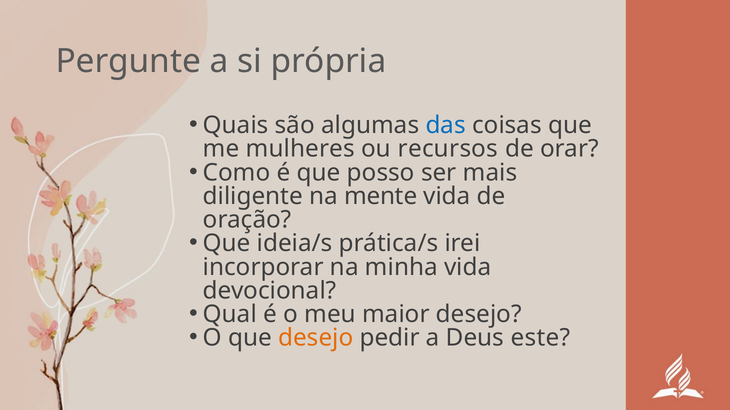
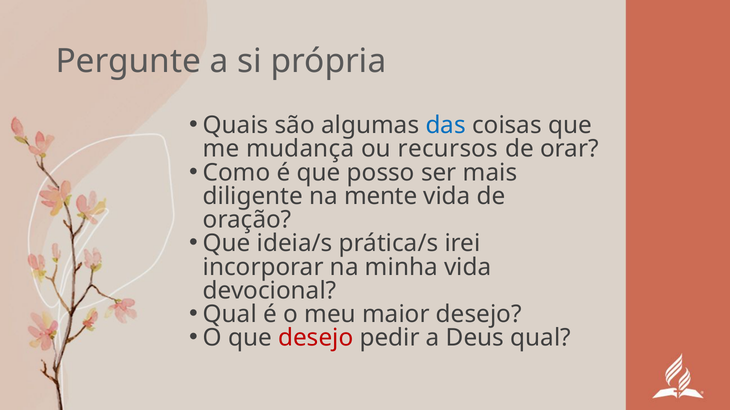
mulheres: mulheres -> mudança
desejo at (316, 338) colour: orange -> red
Deus este: este -> qual
